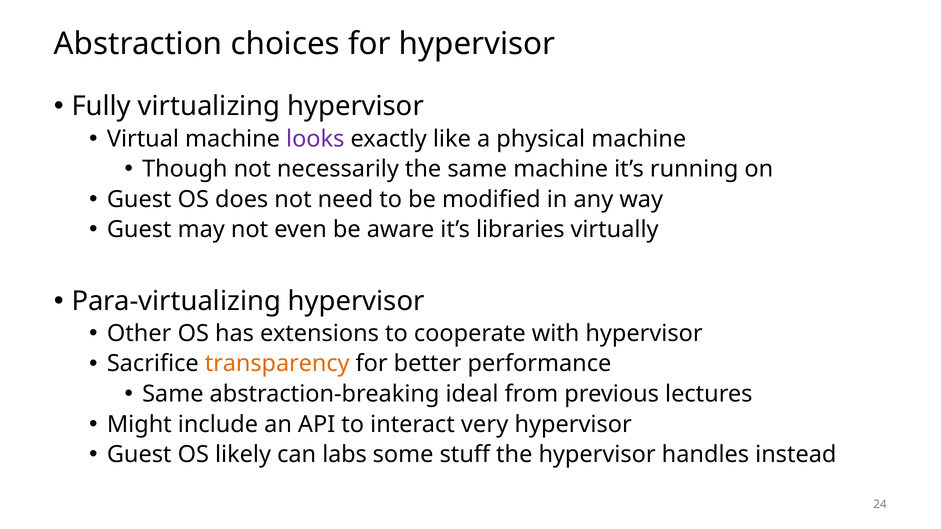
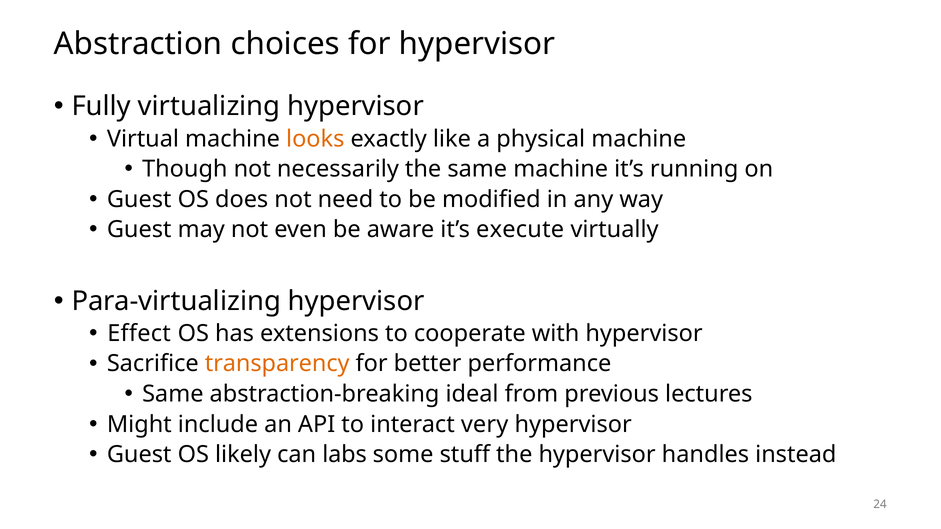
looks colour: purple -> orange
libraries: libraries -> execute
Other: Other -> Effect
